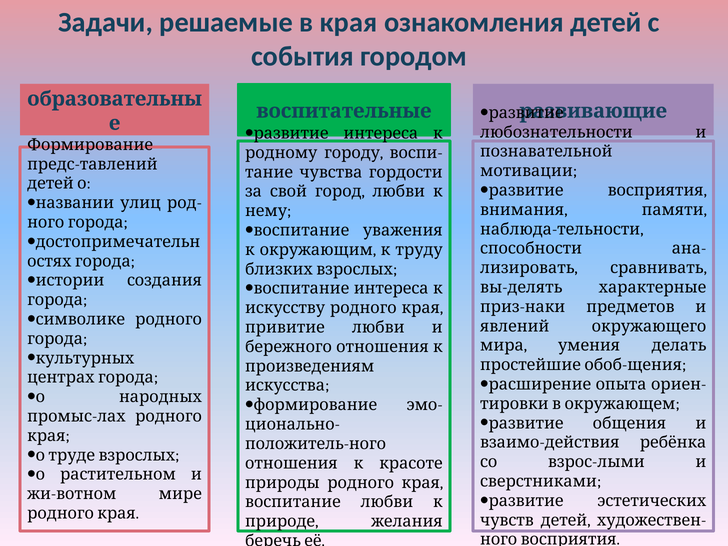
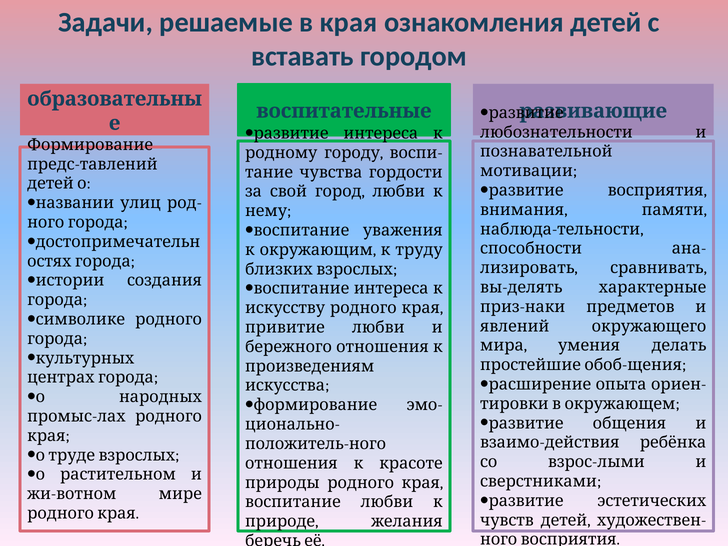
события: события -> вставать
